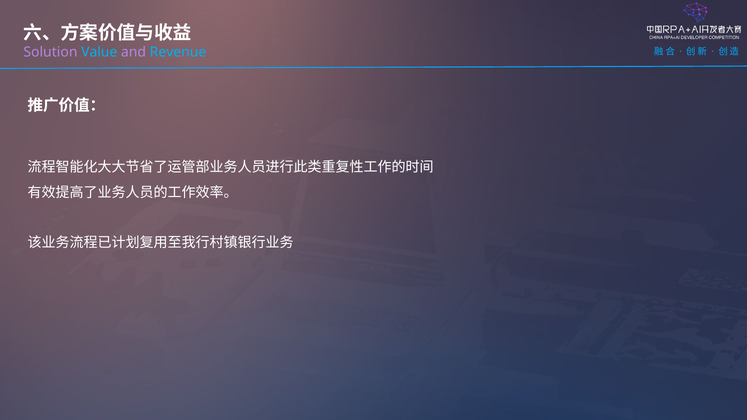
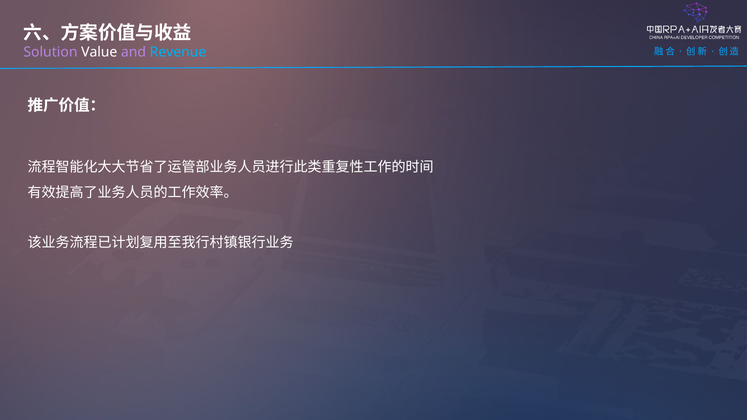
Value colour: light blue -> white
